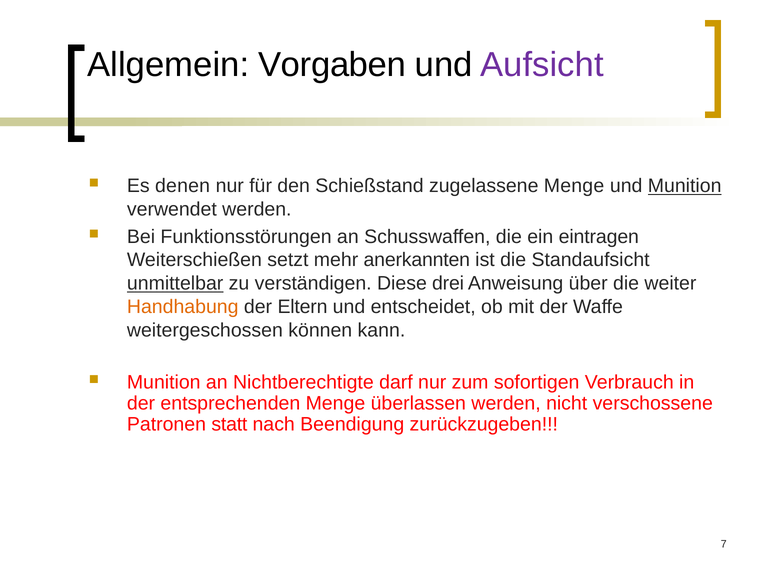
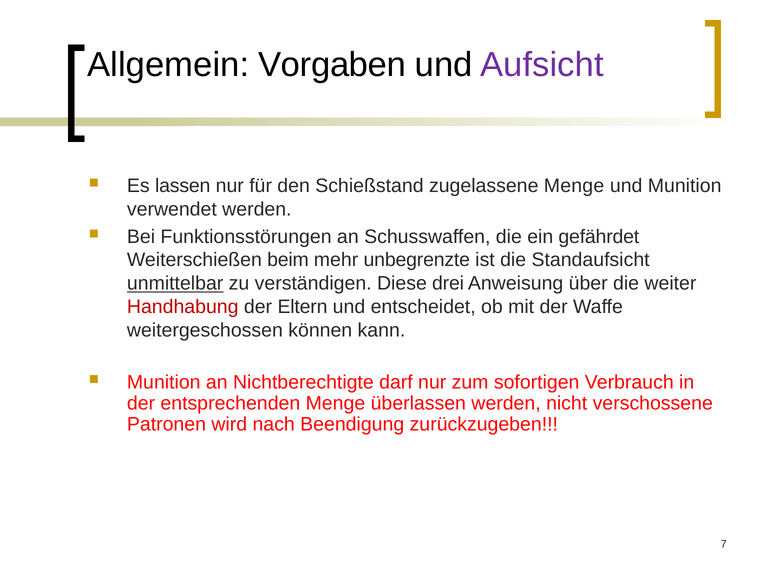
denen: denen -> lassen
Munition at (685, 186) underline: present -> none
eintragen: eintragen -> gefährdet
setzt: setzt -> beim
anerkannten: anerkannten -> unbegrenzte
Handhabung colour: orange -> red
statt: statt -> wird
